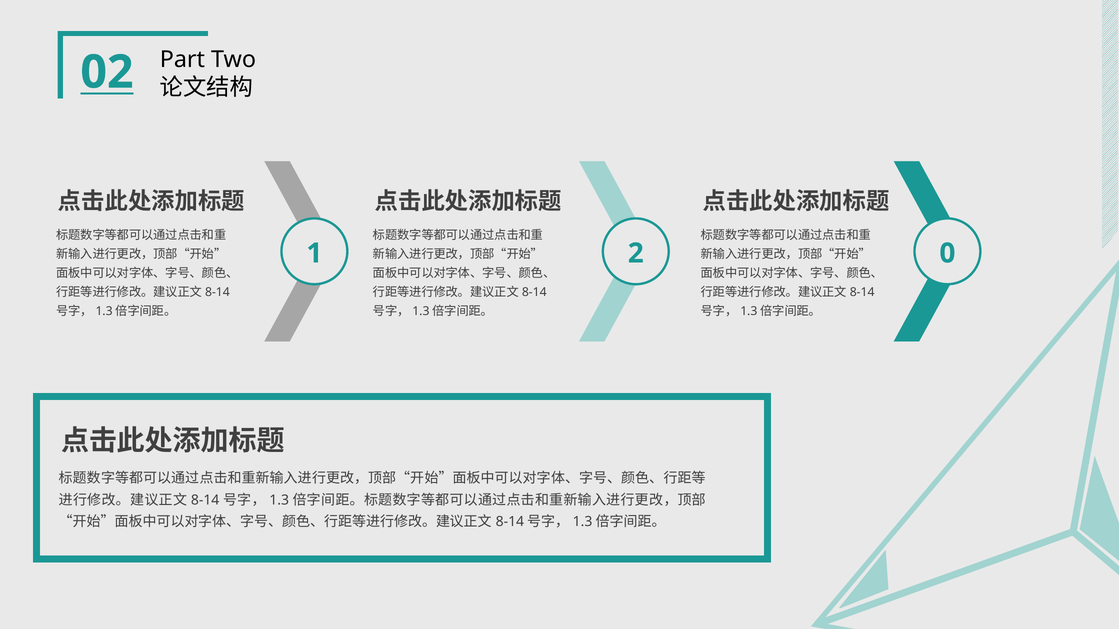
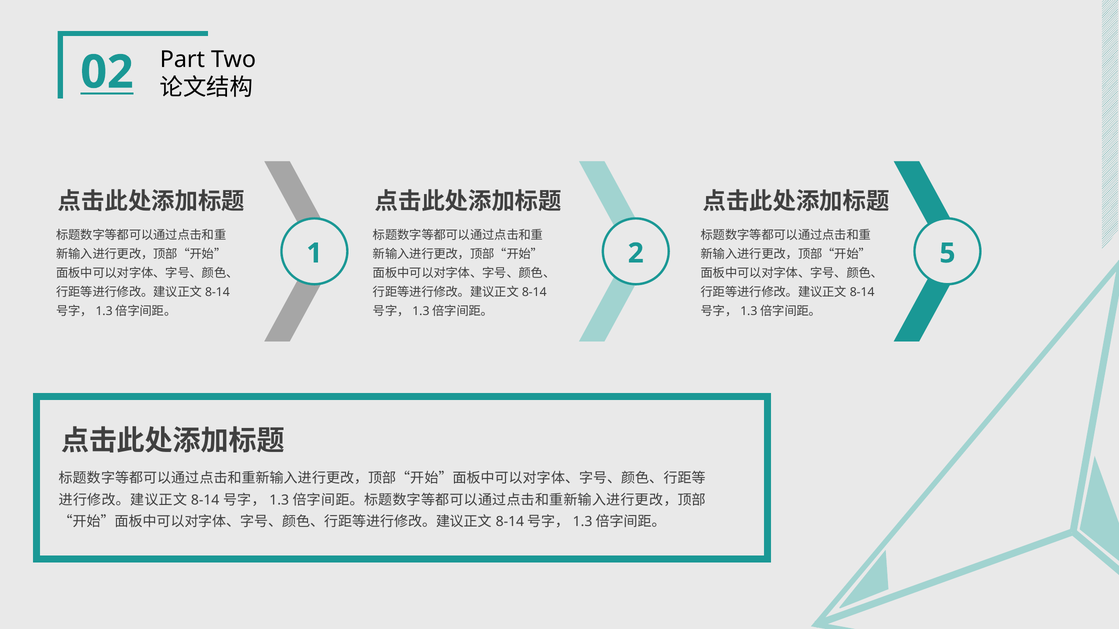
0: 0 -> 5
